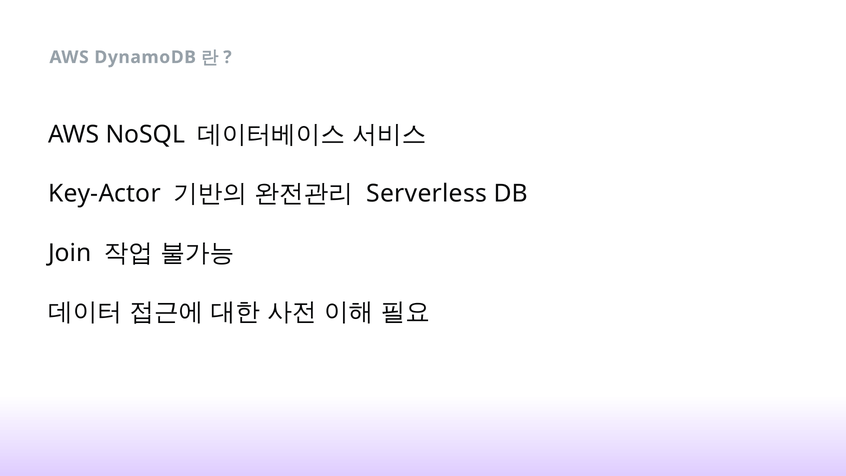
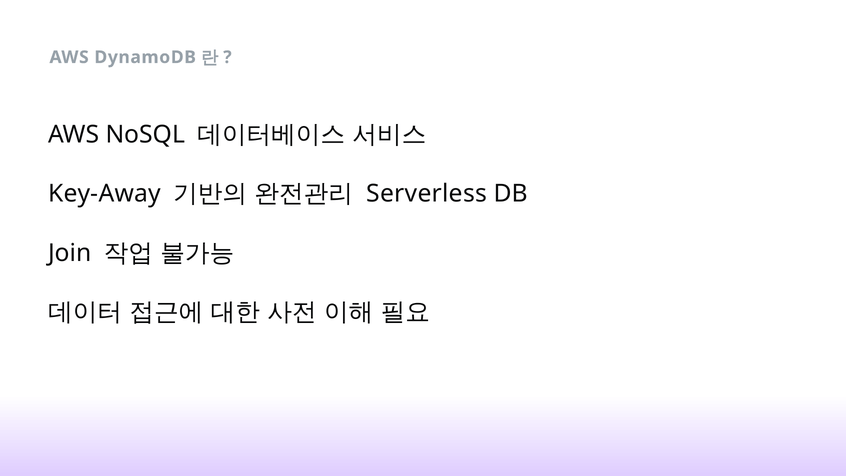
Key-Actor: Key-Actor -> Key-Away
